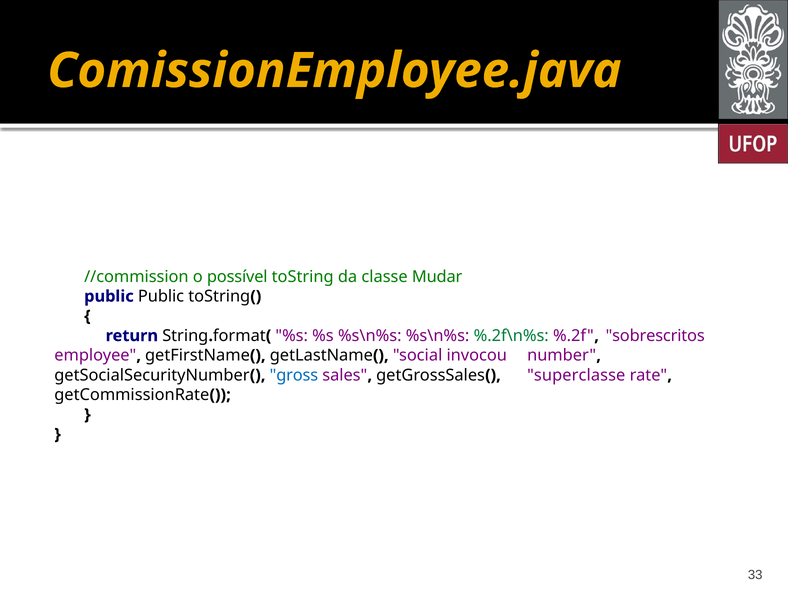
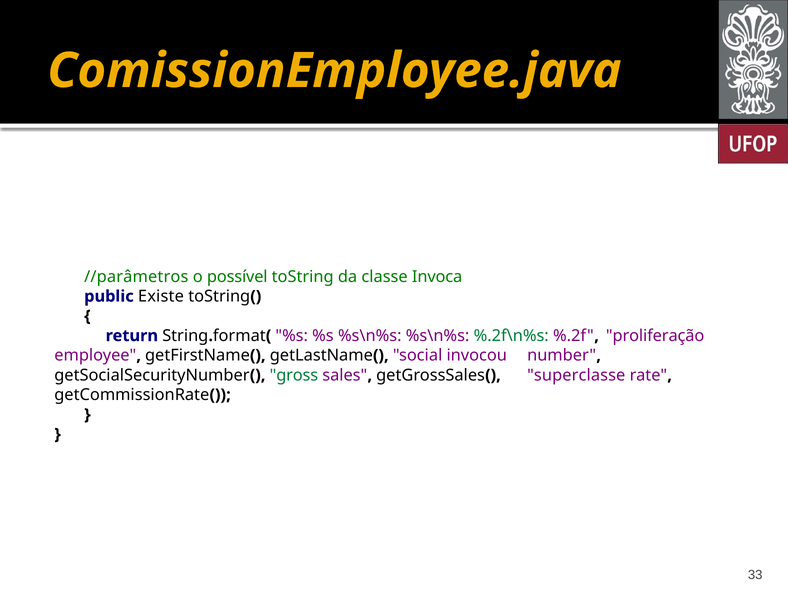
//commission: //commission -> //parâmetros
Mudar: Mudar -> Invoca
public Public: Public -> Existe
sobrescritos: sobrescritos -> proliferação
gross colour: blue -> green
